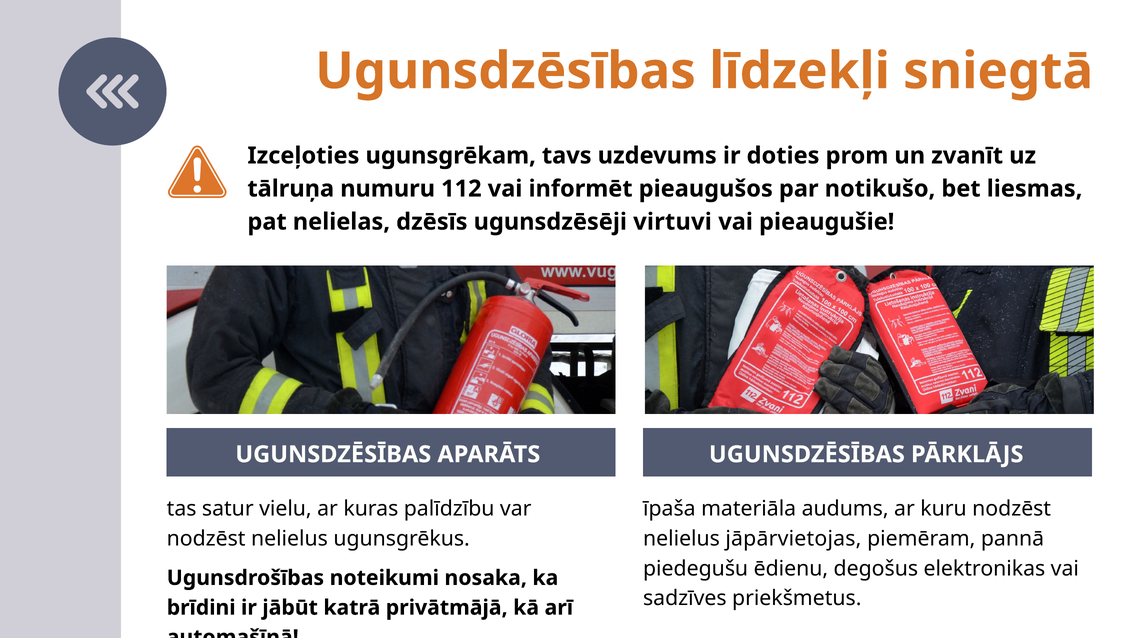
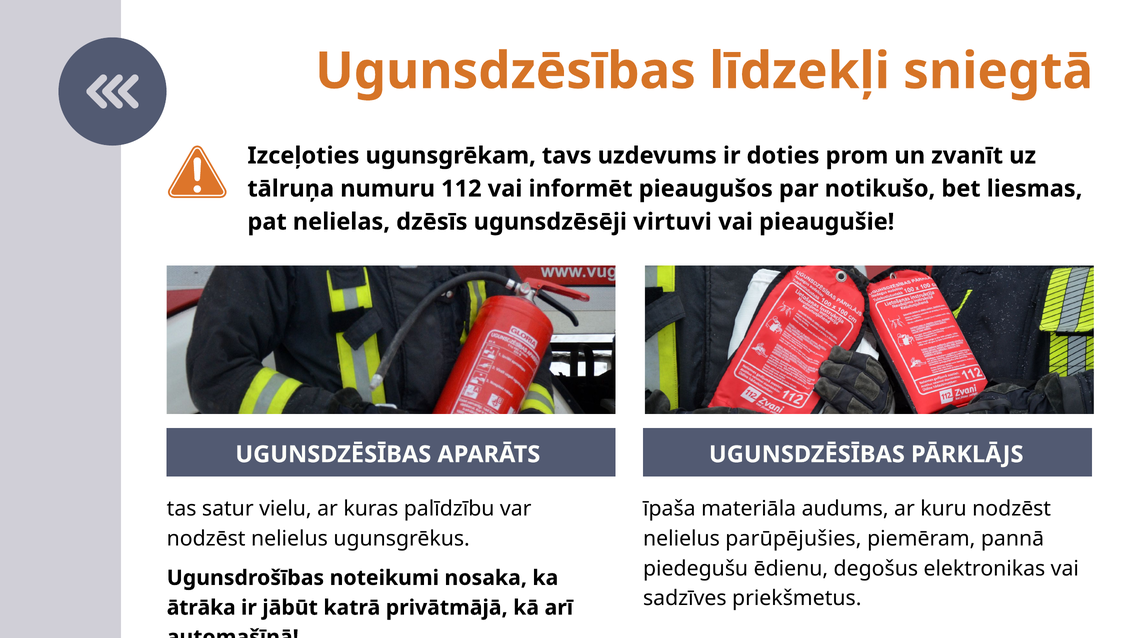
jāpārvietojas: jāpārvietojas -> parūpējušies
brīdini: brīdini -> ātrāka
